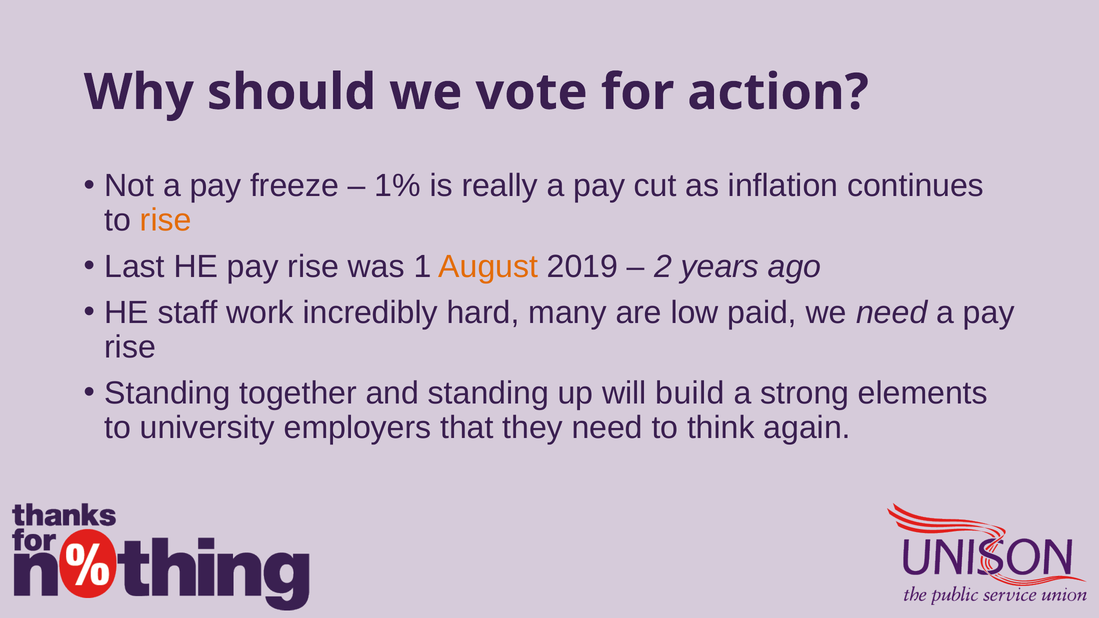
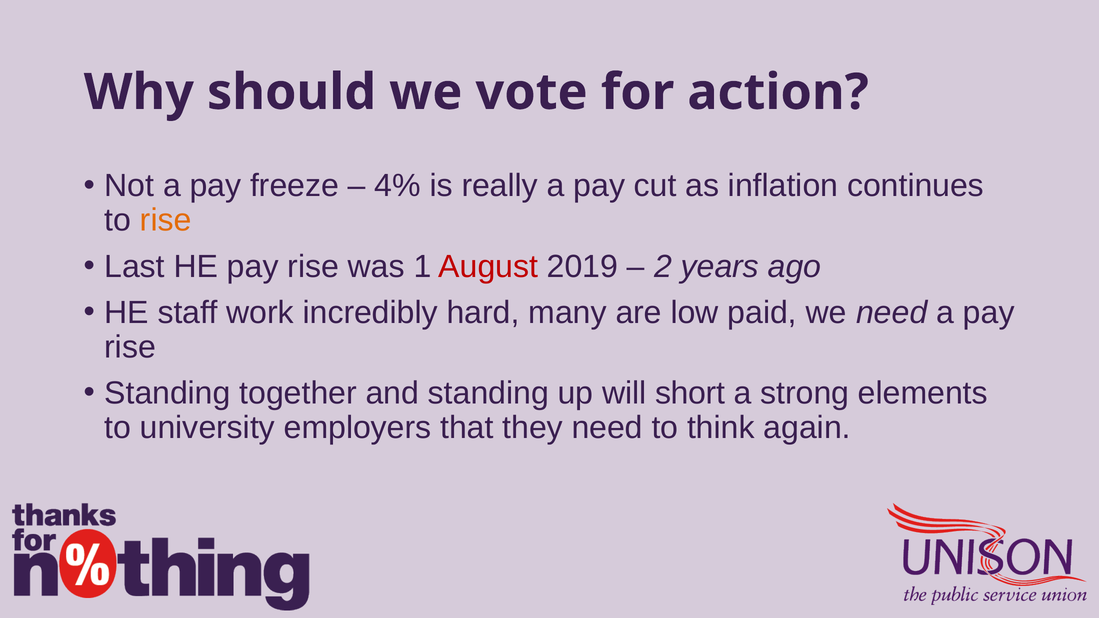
1%: 1% -> 4%
August colour: orange -> red
build: build -> short
